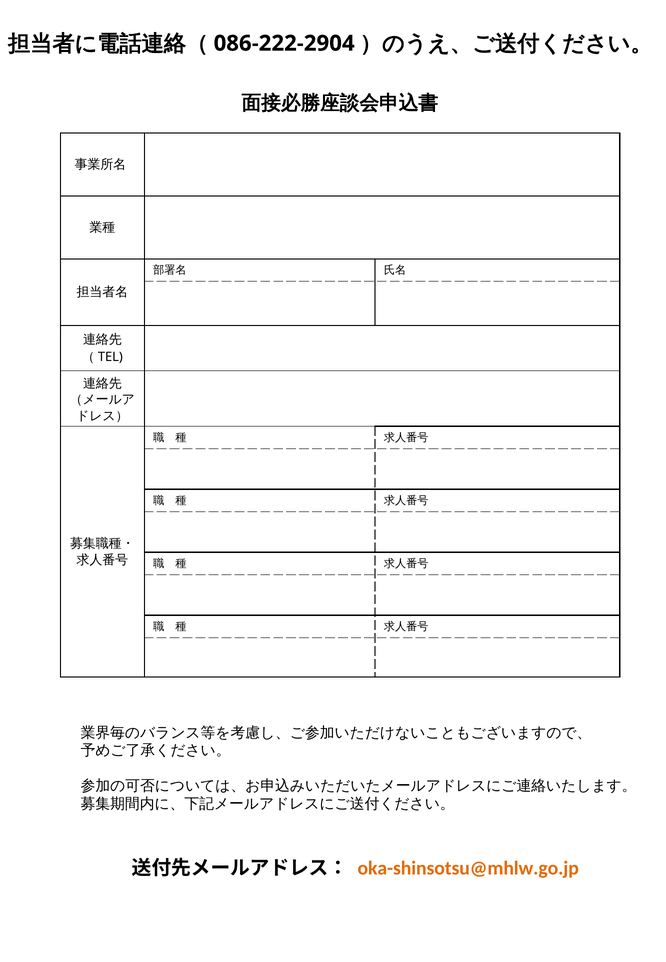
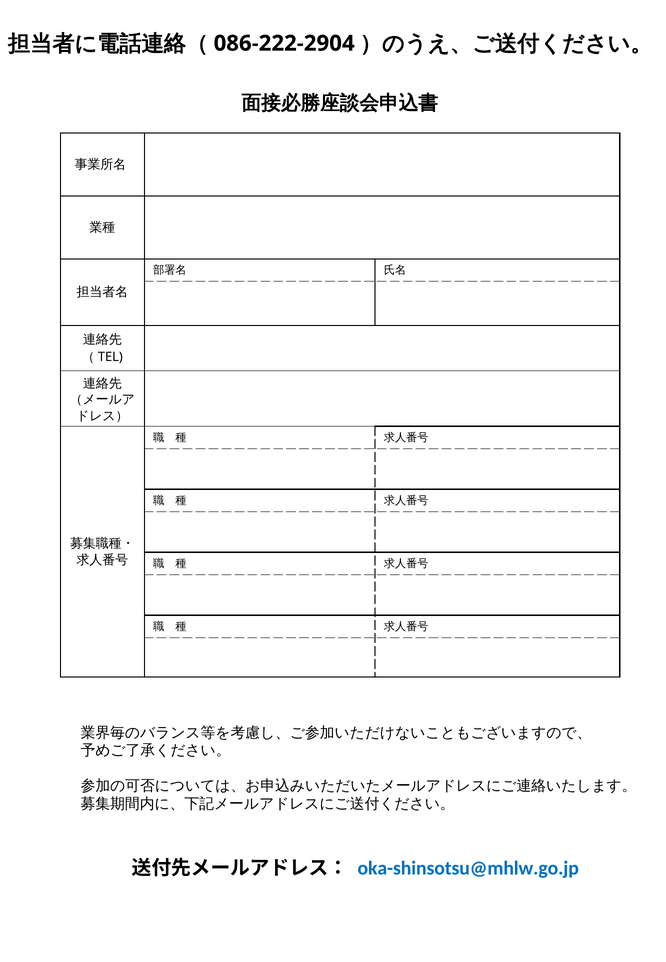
oka-shinsotsu@mhlw.go.jp colour: orange -> blue
